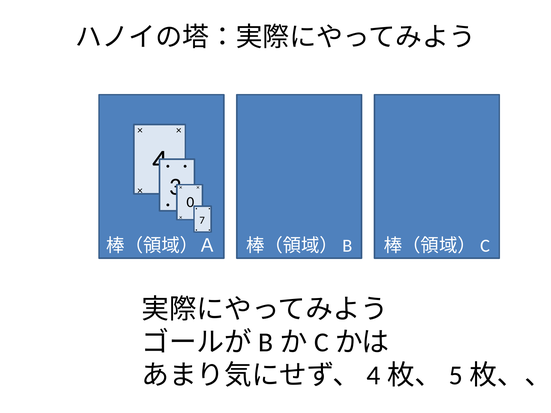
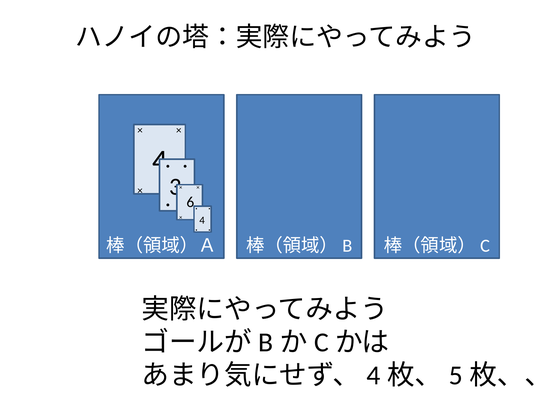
0: 0 -> 6
7 at (202, 221): 7 -> 4
